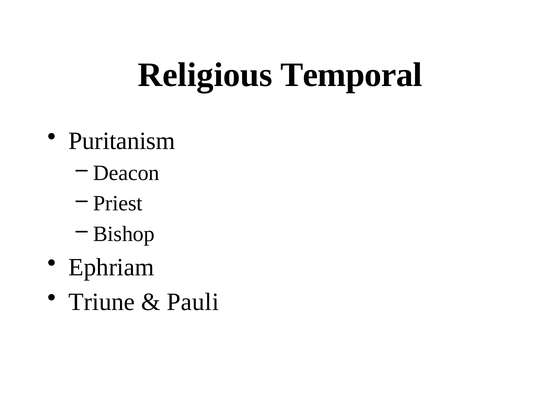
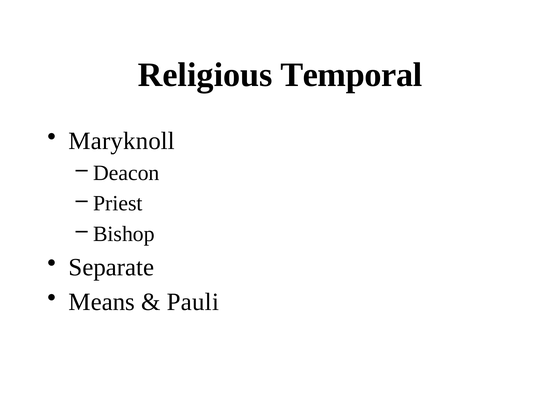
Puritanism: Puritanism -> Maryknoll
Ephriam: Ephriam -> Separate
Triune: Triune -> Means
